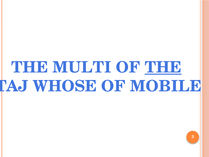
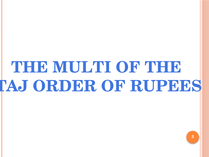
THE at (163, 67) underline: present -> none
WHOSE: WHOSE -> ORDER
MOBILE: MOBILE -> RUPEES
